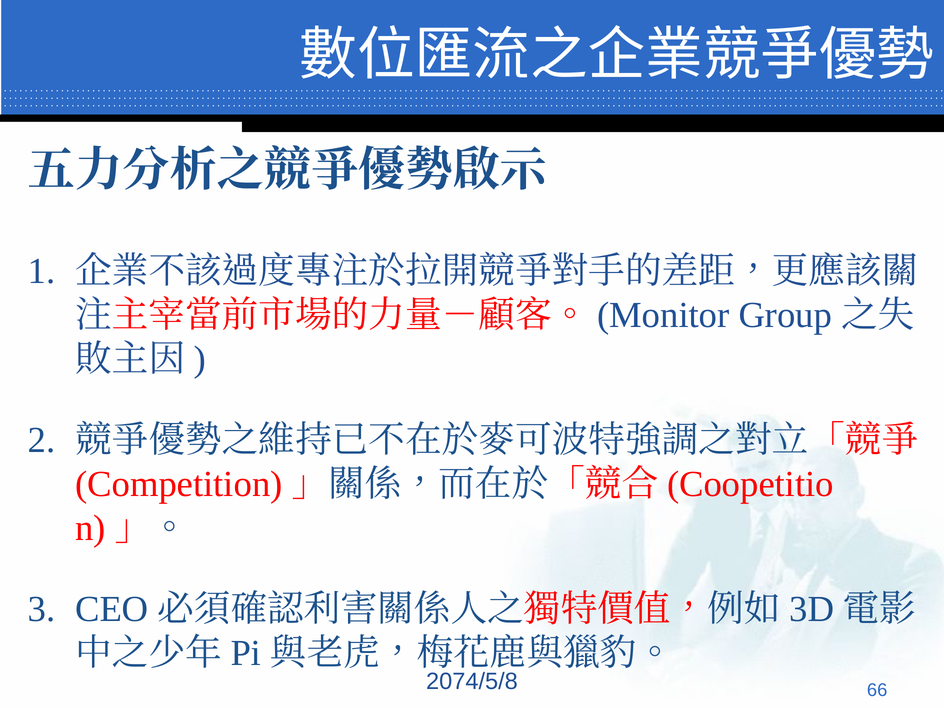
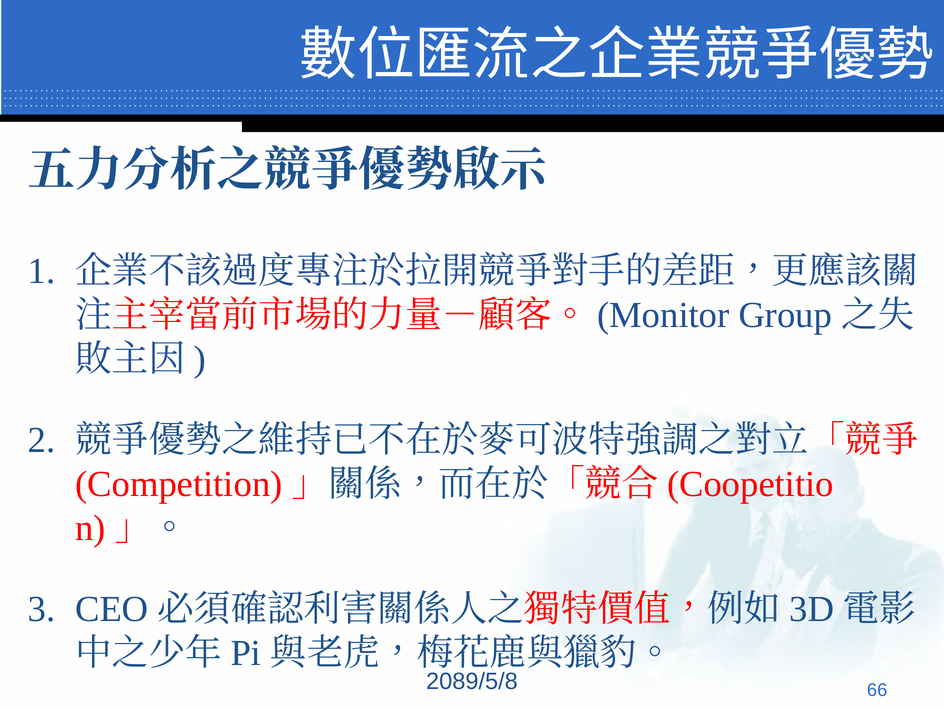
2074/5/8: 2074/5/8 -> 2089/5/8
